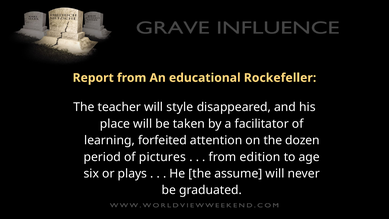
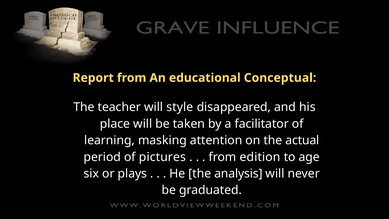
Rockefeller: Rockefeller -> Conceptual
forfeited: forfeited -> masking
dozen: dozen -> actual
assume: assume -> analysis
